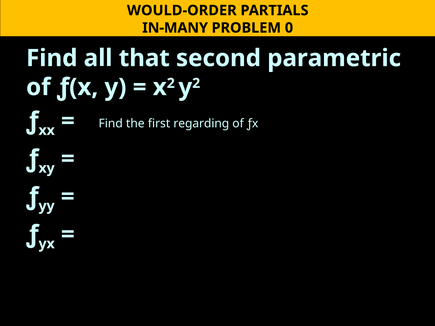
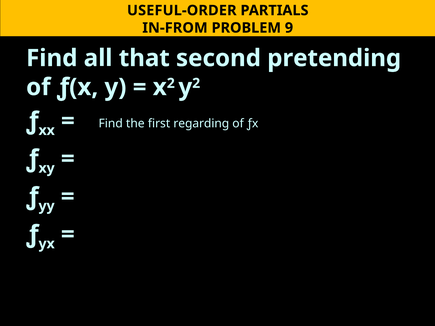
WOULD-ORDER: WOULD-ORDER -> USEFUL-ORDER
IN-MANY: IN-MANY -> IN-FROM
0: 0 -> 9
parametric: parametric -> pretending
